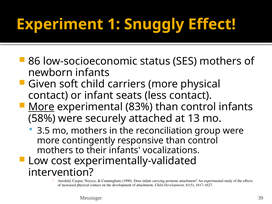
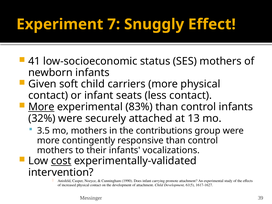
1: 1 -> 7
86: 86 -> 41
58%: 58% -> 32%
reconciliation: reconciliation -> contributions
cost underline: none -> present
